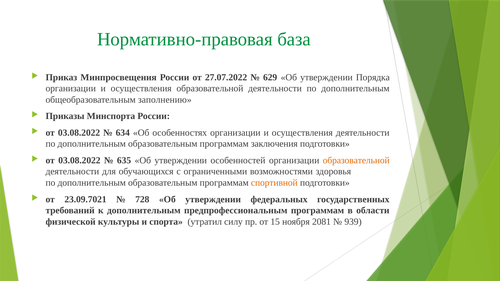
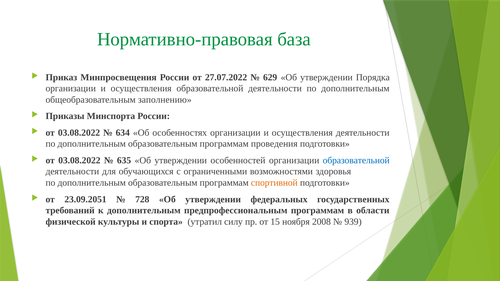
заключения: заключения -> проведения
образовательной at (356, 160) colour: orange -> blue
23.09.7021: 23.09.7021 -> 23.09.2051
2081: 2081 -> 2008
